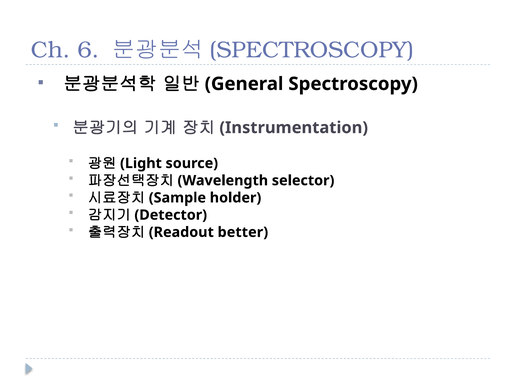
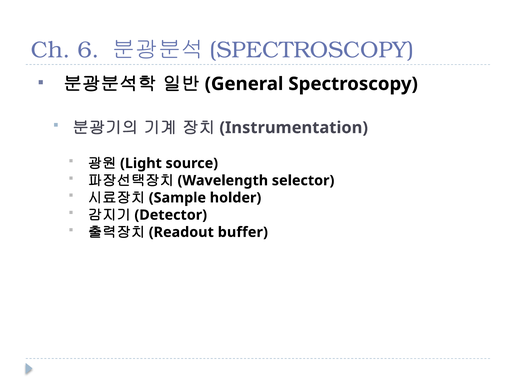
better: better -> buffer
